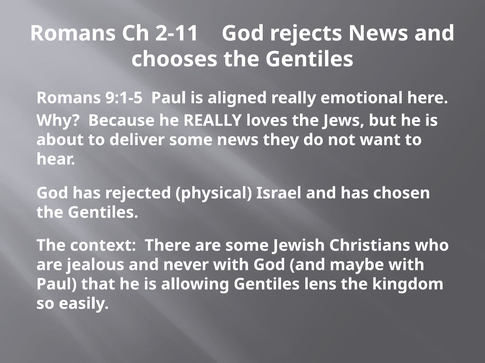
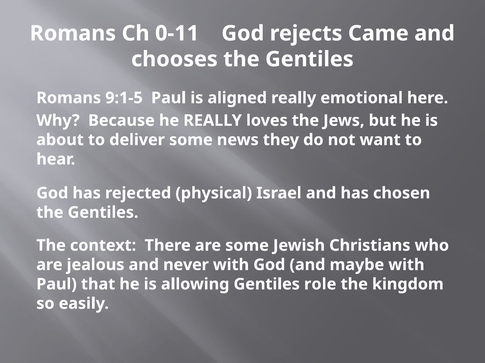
2-11: 2-11 -> 0-11
rejects News: News -> Came
lens: lens -> role
